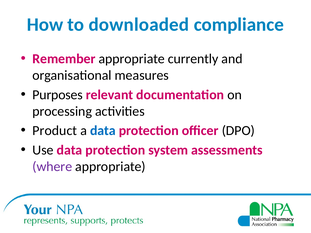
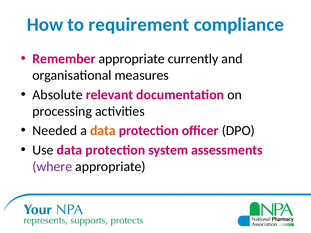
downloaded: downloaded -> requirement
Purposes: Purposes -> Absolute
Product: Product -> Needed
data at (103, 131) colour: blue -> orange
